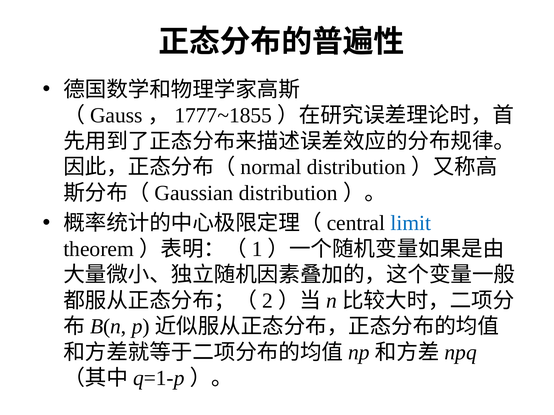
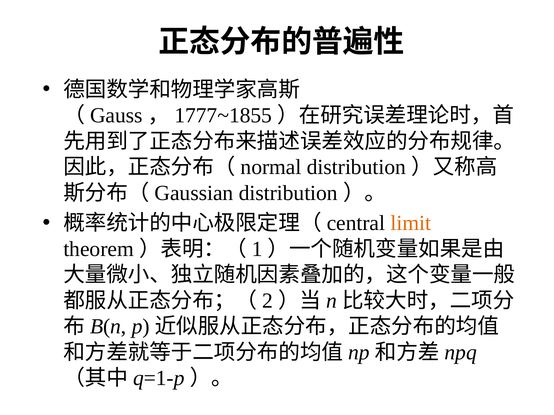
limit colour: blue -> orange
